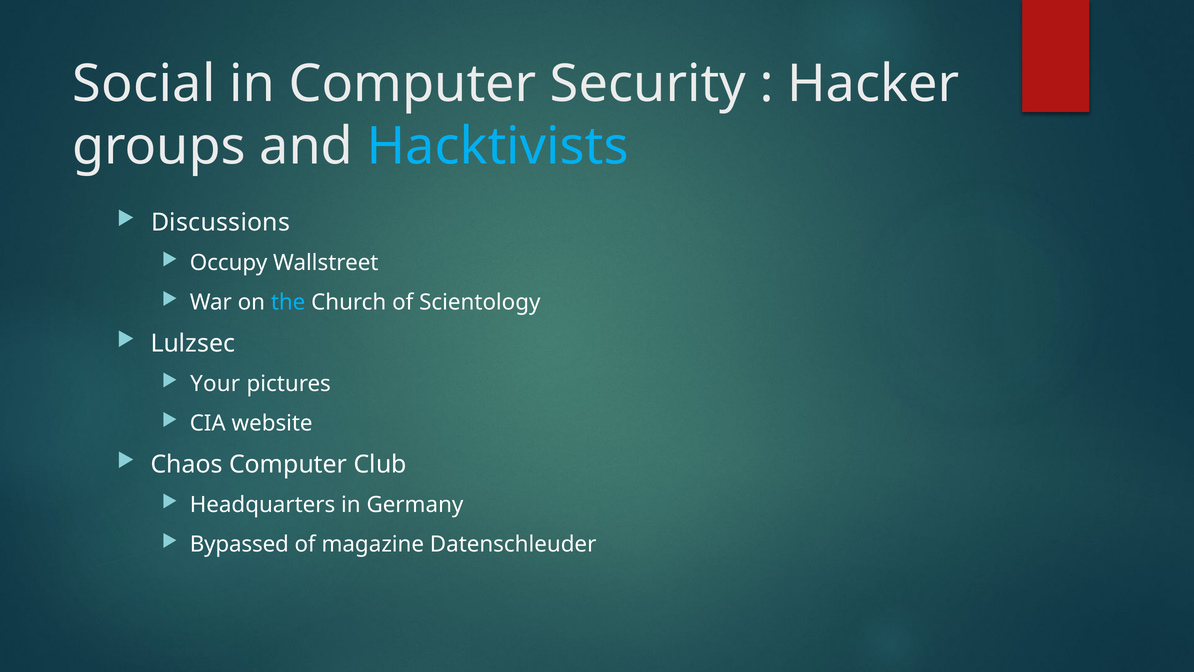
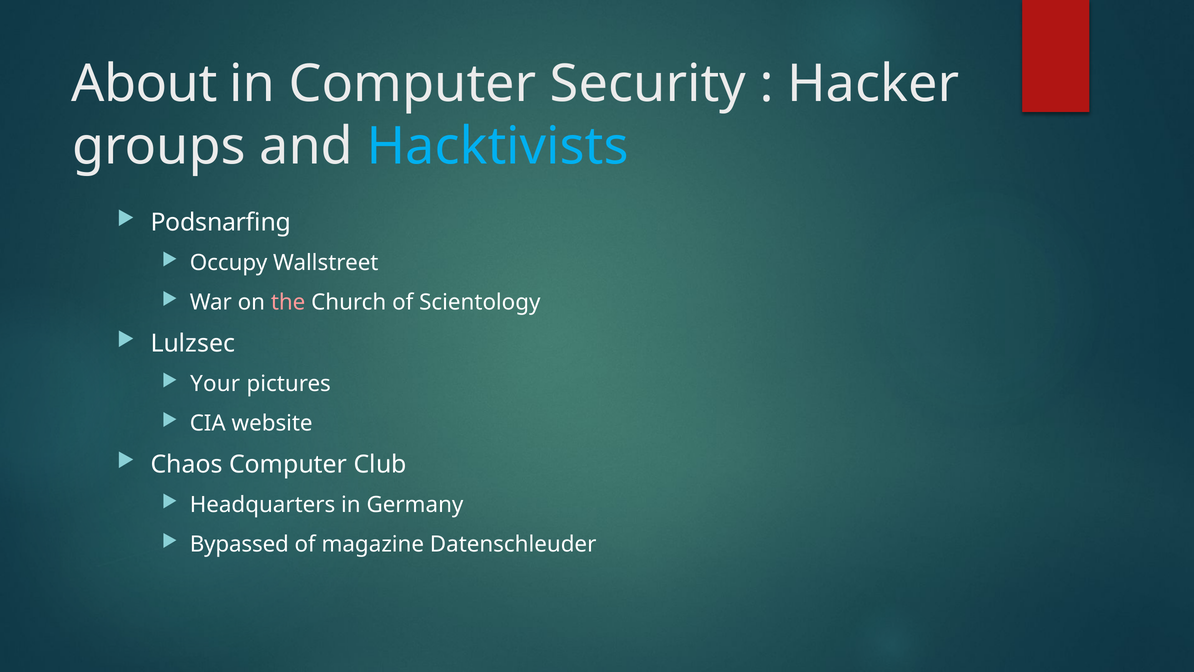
Social: Social -> About
Discussions: Discussions -> Podsnarfing
the colour: light blue -> pink
